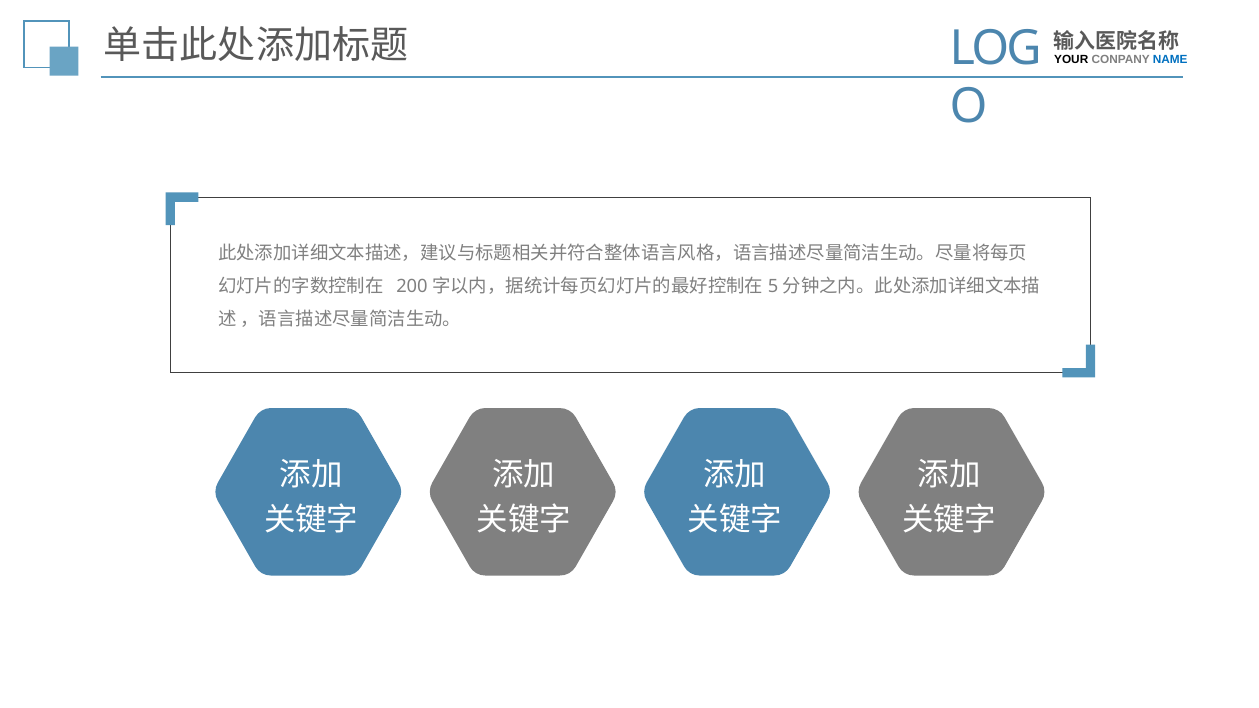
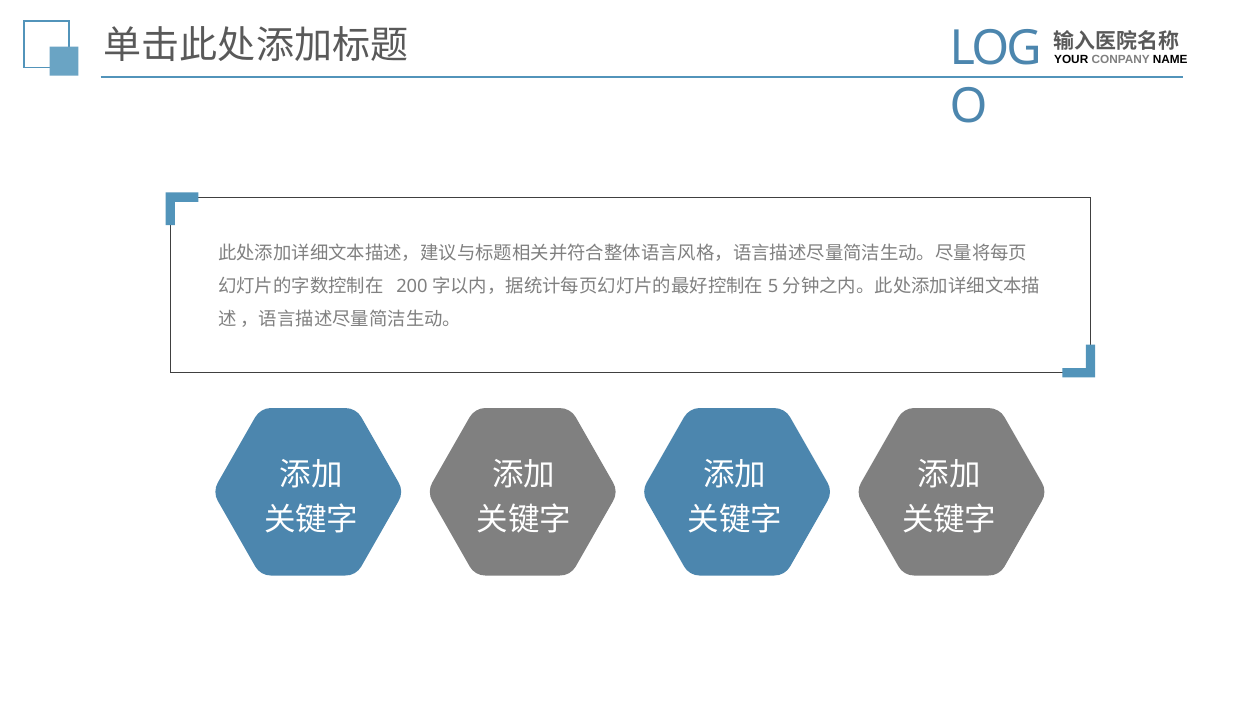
NAME colour: blue -> black
